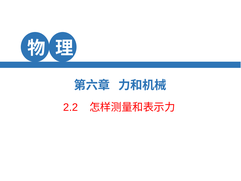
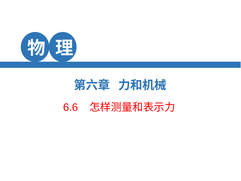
2.2: 2.2 -> 6.6
